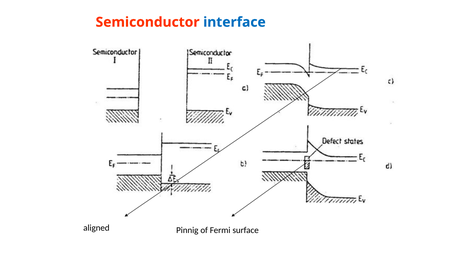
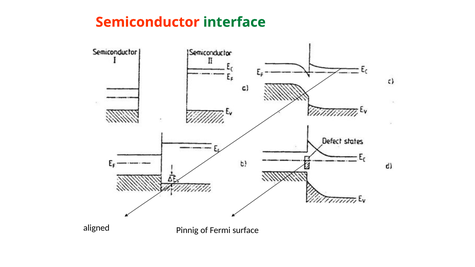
interface colour: blue -> green
